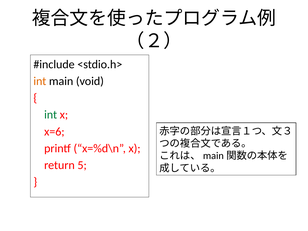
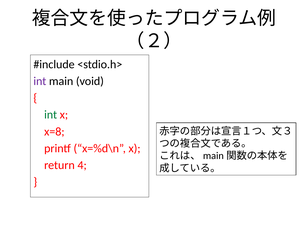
int at (40, 81) colour: orange -> purple
x=6: x=6 -> x=8
5: 5 -> 4
